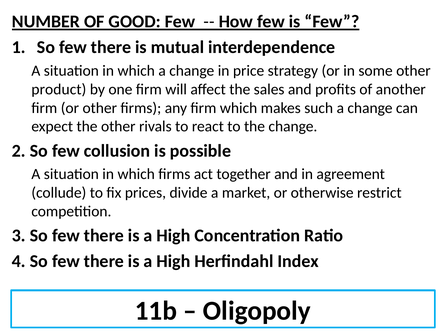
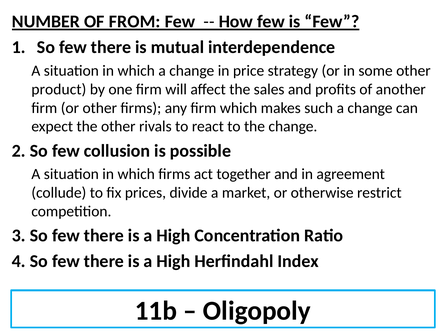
GOOD: GOOD -> FROM
